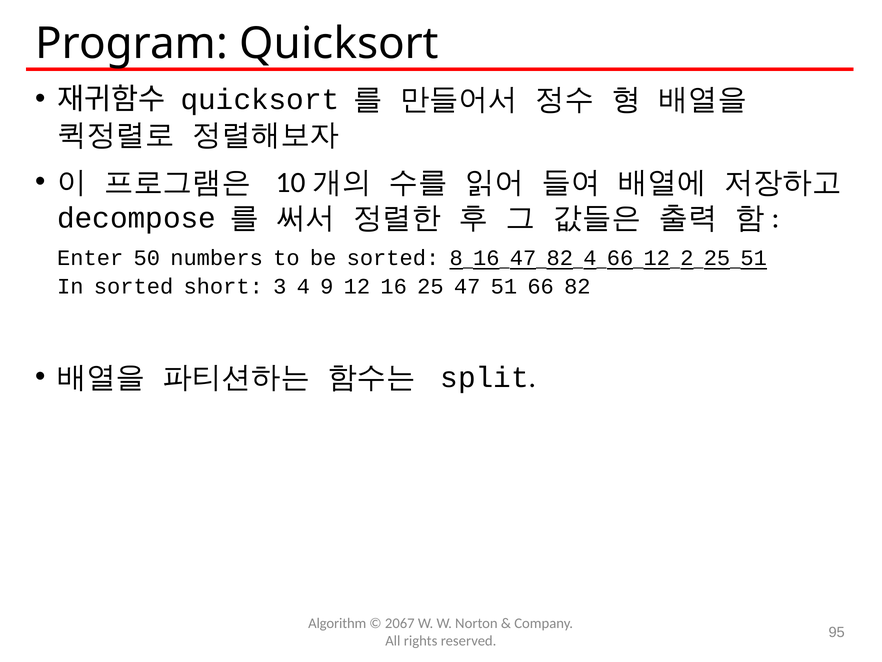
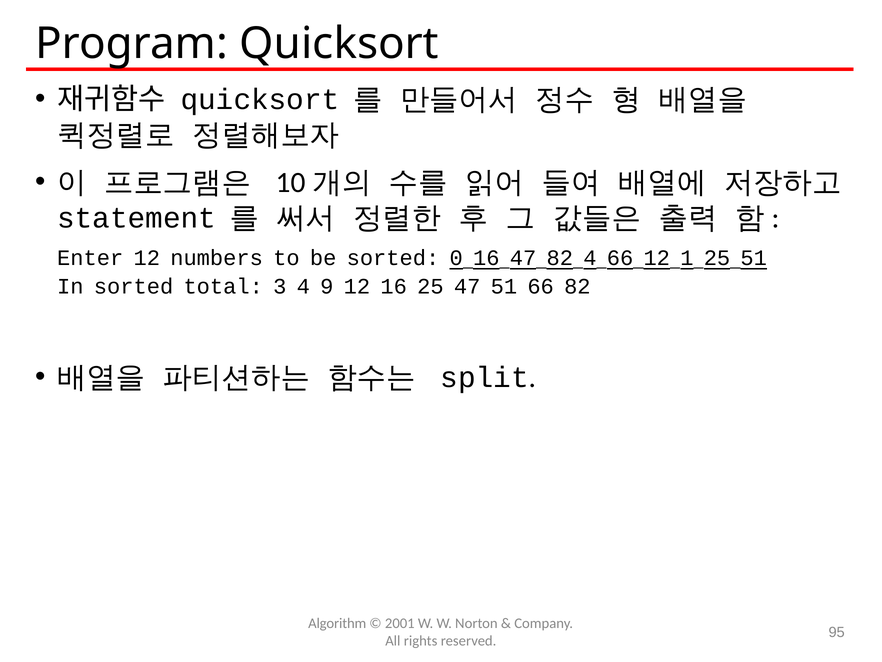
decompose: decompose -> statement
Enter 50: 50 -> 12
8: 8 -> 0
2: 2 -> 1
short: short -> total
2067: 2067 -> 2001
